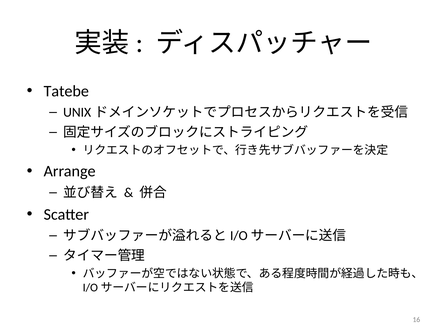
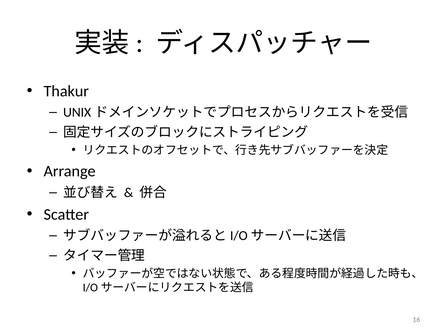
Tatebe: Tatebe -> Thakur
